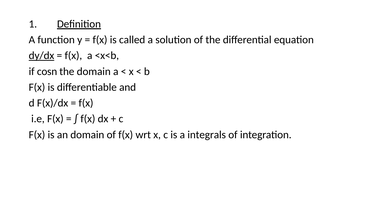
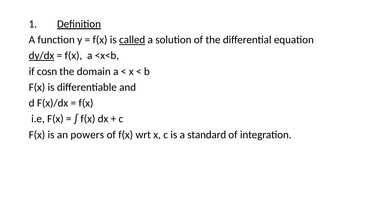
called underline: none -> present
an domain: domain -> powers
integrals: integrals -> standard
